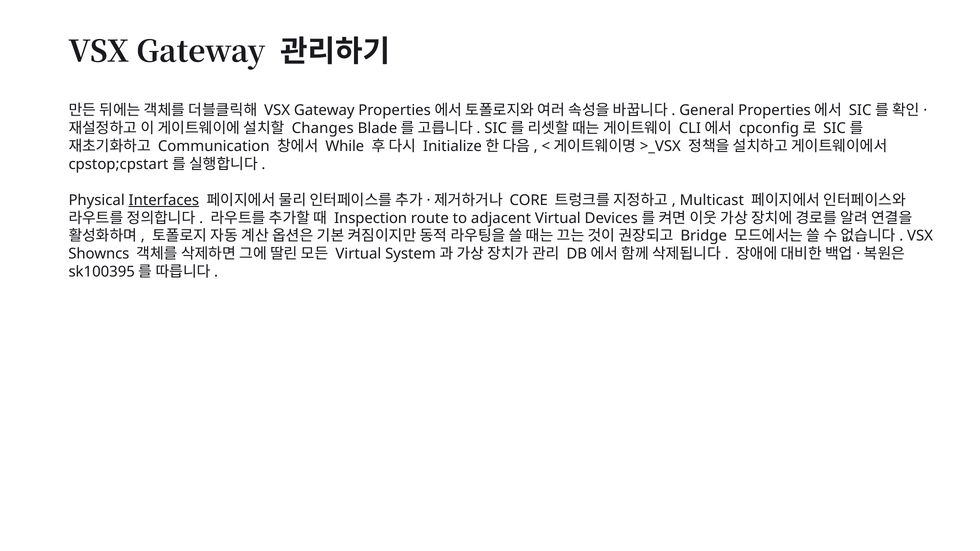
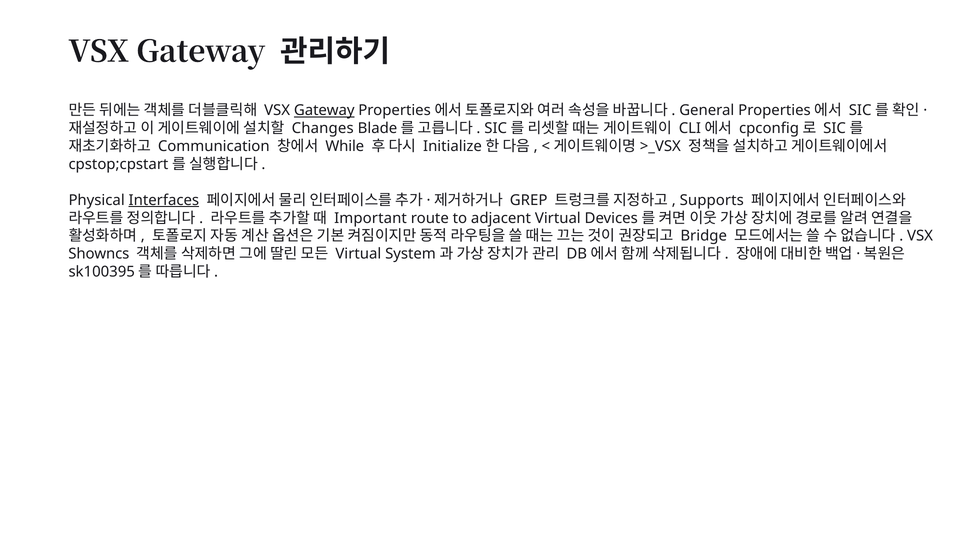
Gateway at (324, 110) underline: none -> present
CORE: CORE -> GREP
Multicast: Multicast -> Supports
Inspection: Inspection -> Important
